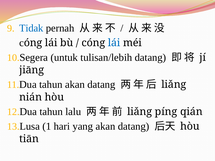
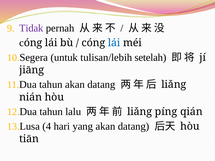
Tidak colour: blue -> purple
tulisan/lebih datang: datang -> setelah
1: 1 -> 4
